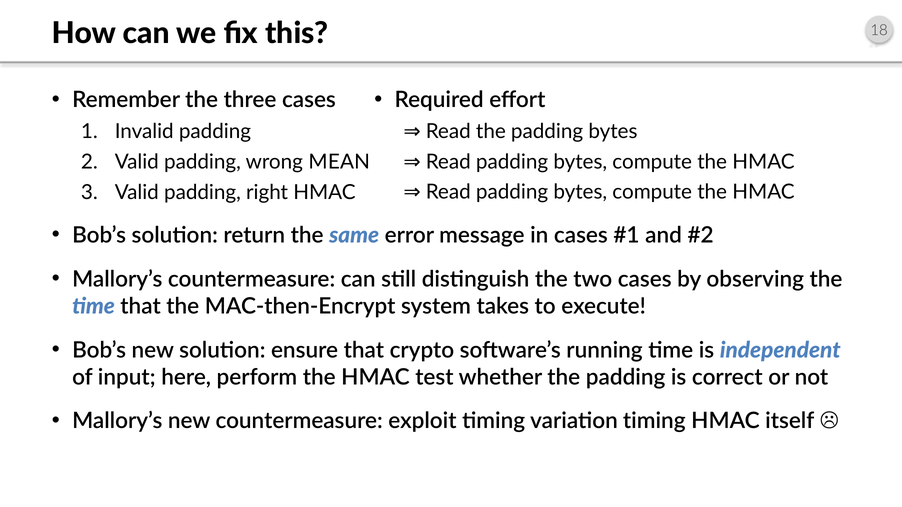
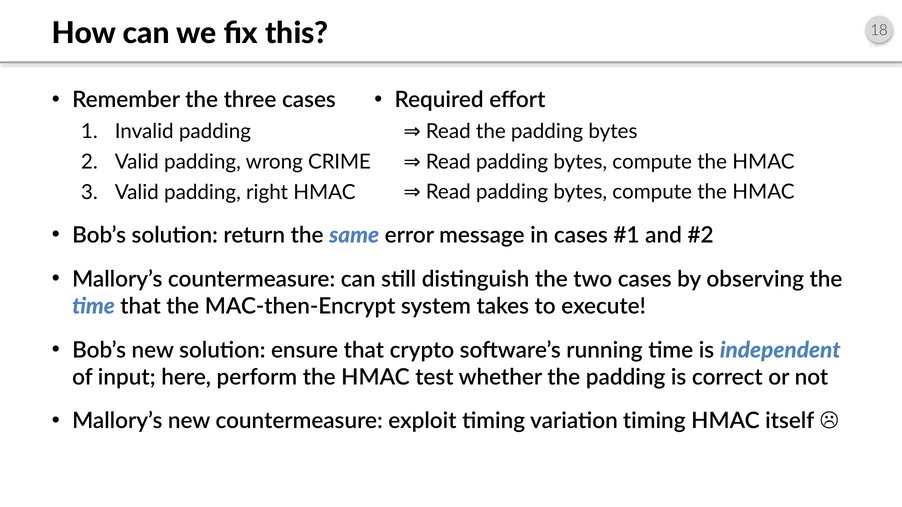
MEAN: MEAN -> CRIME
